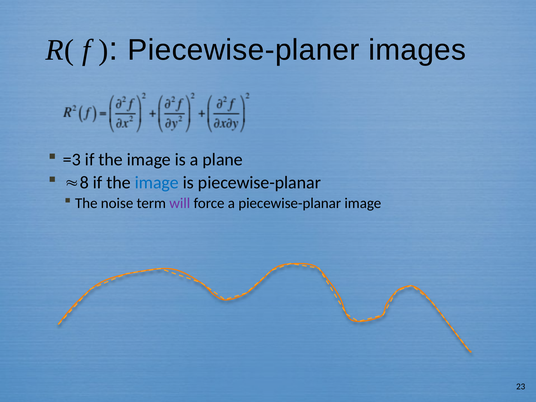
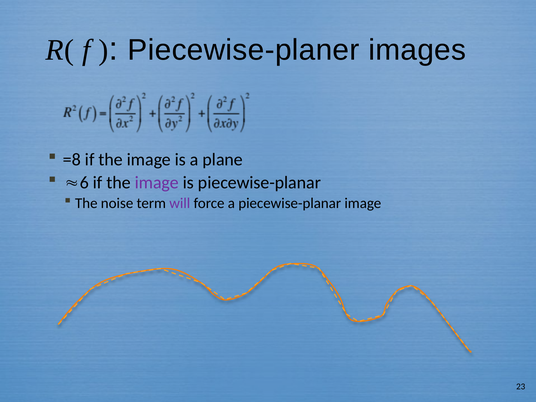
=3: =3 -> =8
8: 8 -> 6
image at (157, 182) colour: blue -> purple
